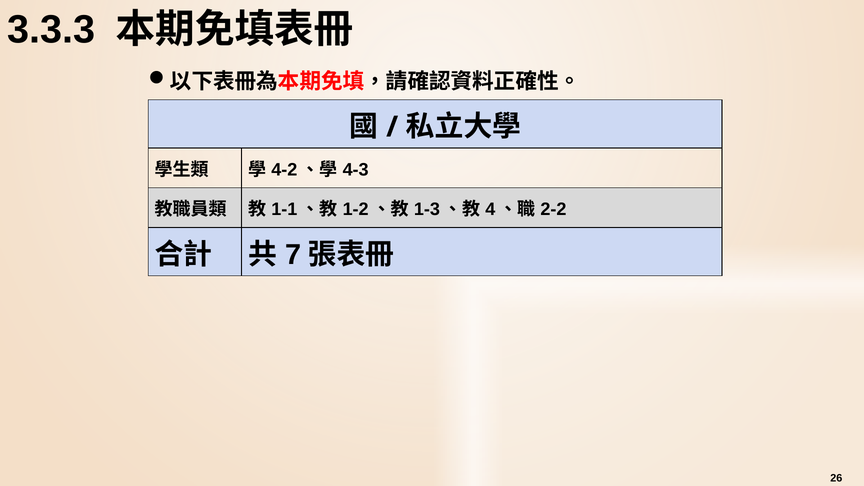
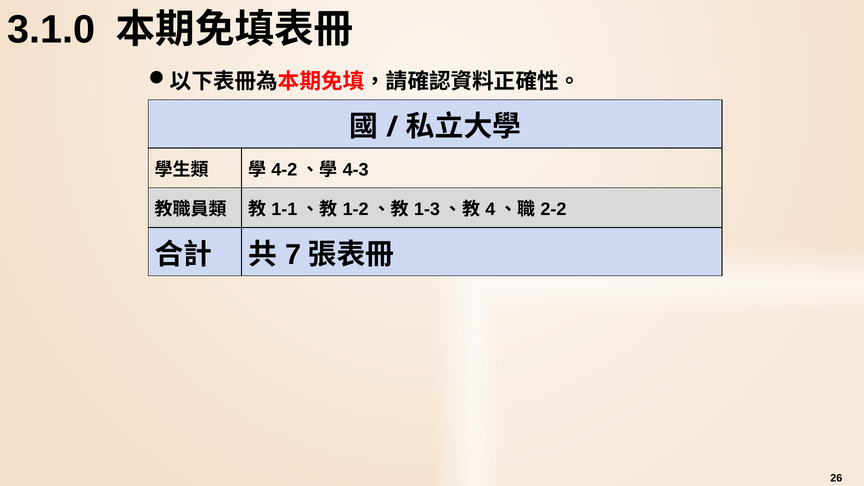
3.3.3: 3.3.3 -> 3.1.0
